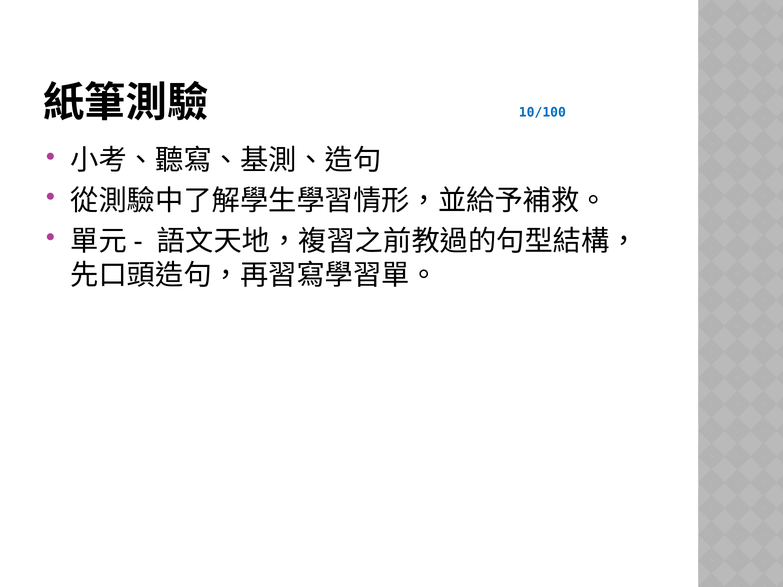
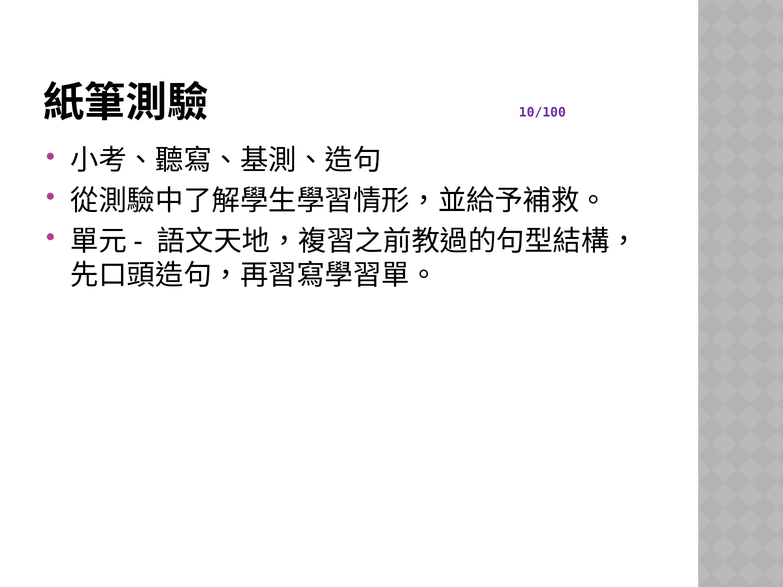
10/100 colour: blue -> purple
